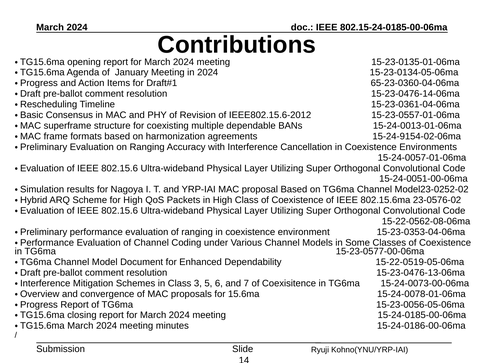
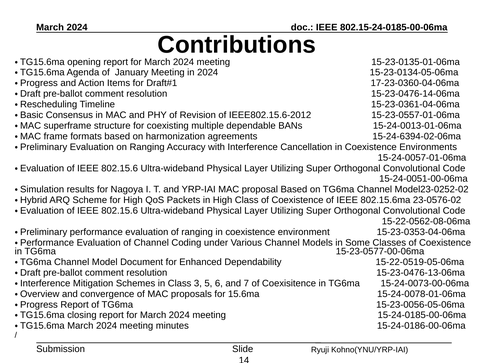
65-23-0360-04-06ma: 65-23-0360-04-06ma -> 17-23-0360-04-06ma
15-24-9154-02-06ma: 15-24-9154-02-06ma -> 15-24-6394-02-06ma
